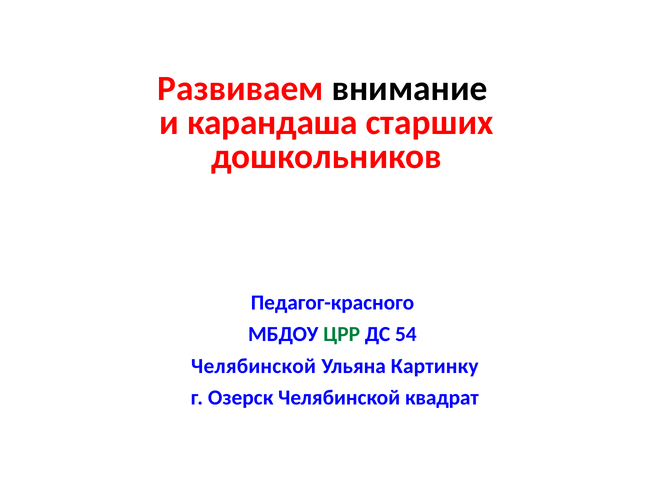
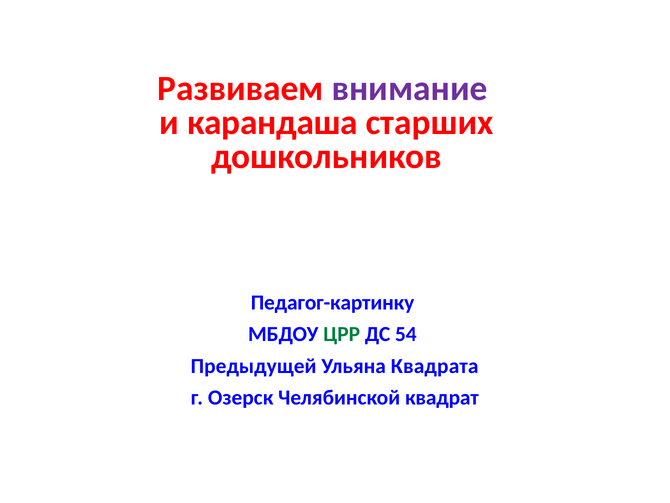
внимание colour: black -> purple
Педагог-красного: Педагог-красного -> Педагог-картинку
Челябинской at (254, 366): Челябинской -> Предыдущей
Картинку: Картинку -> Квадрата
